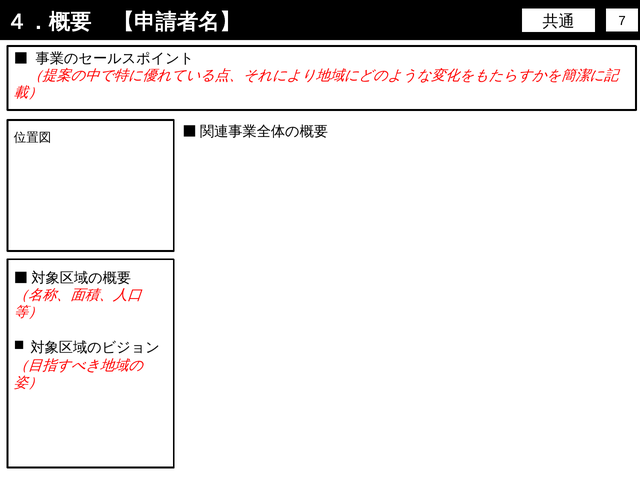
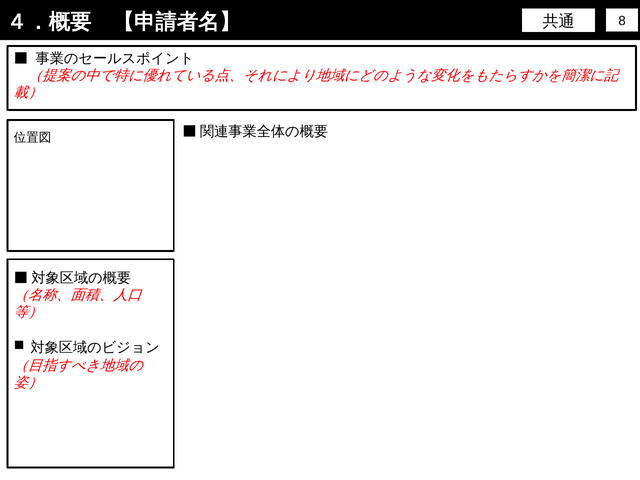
7: 7 -> 8
